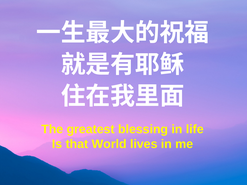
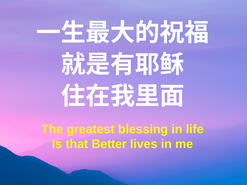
World: World -> Better
